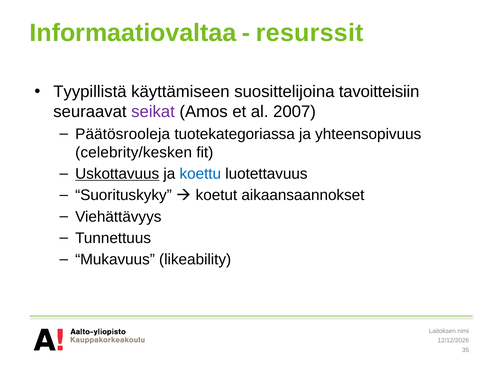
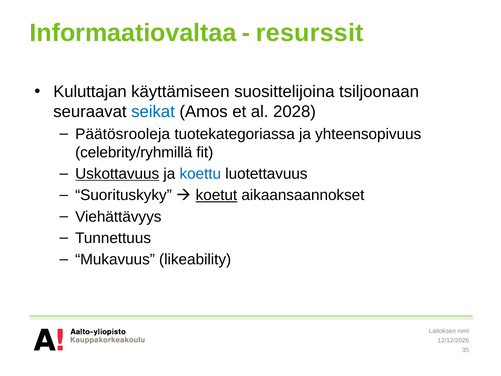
Tyypillistä: Tyypillistä -> Kuluttajan
tavoitteisiin: tavoitteisiin -> tsiljoonaan
seikat colour: purple -> blue
2007: 2007 -> 2028
celebrity/kesken: celebrity/kesken -> celebrity/ryhmillä
koetut underline: none -> present
